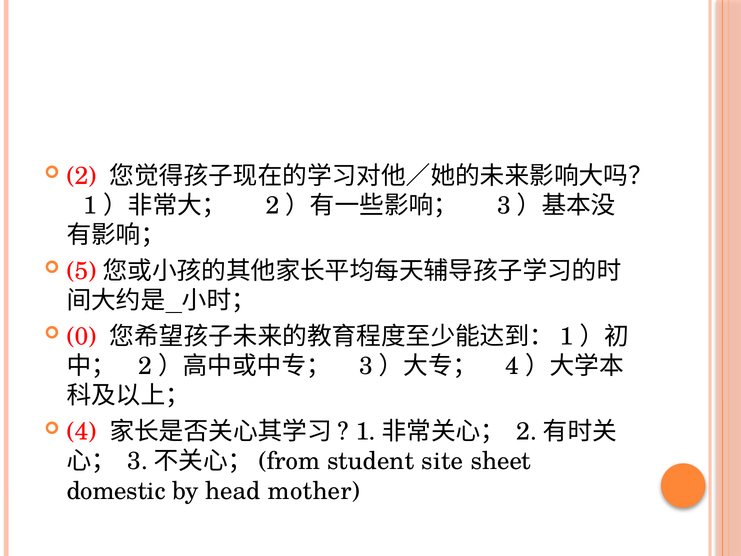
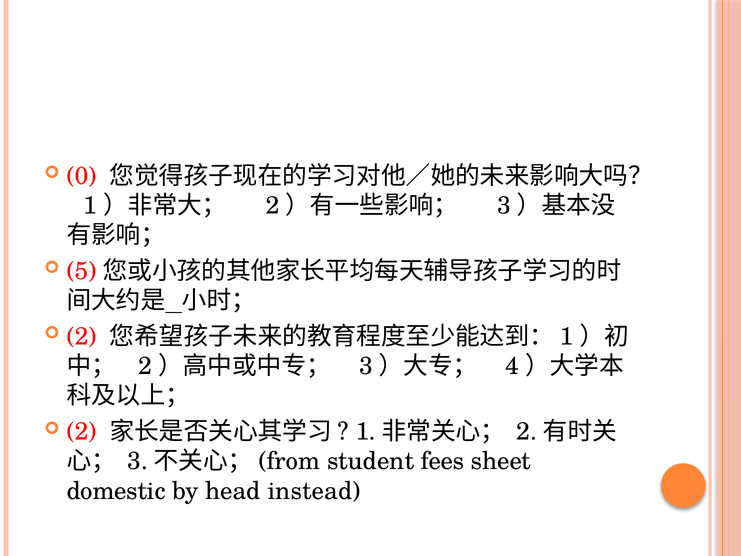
2: 2 -> 0
0 at (82, 336): 0 -> 2
4 at (82, 431): 4 -> 2
site: site -> fees
mother: mother -> instead
